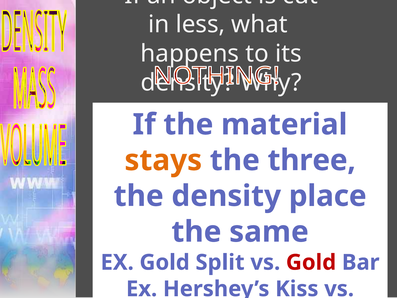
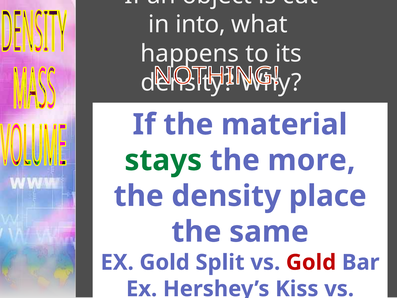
less: less -> into
stays colour: orange -> green
three: three -> more
